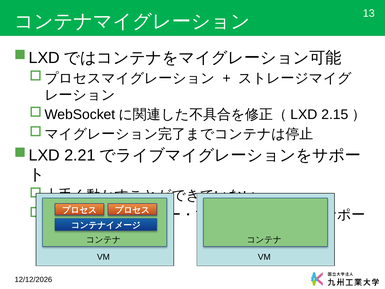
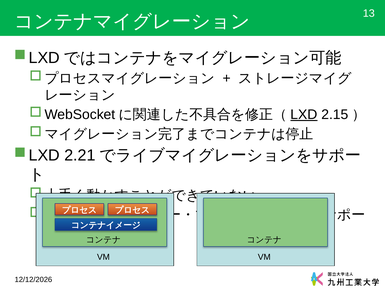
LXD underline: none -> present
